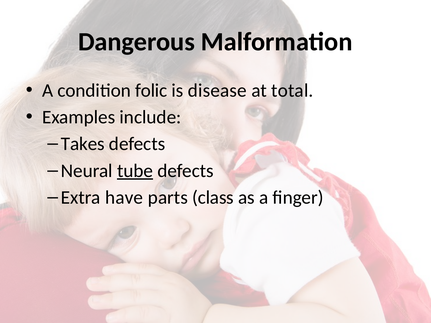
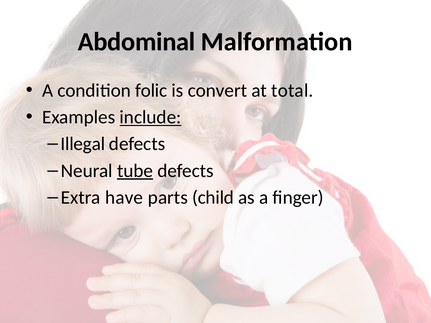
Dangerous: Dangerous -> Abdominal
disease: disease -> convert
include underline: none -> present
Takes: Takes -> Illegal
class: class -> child
